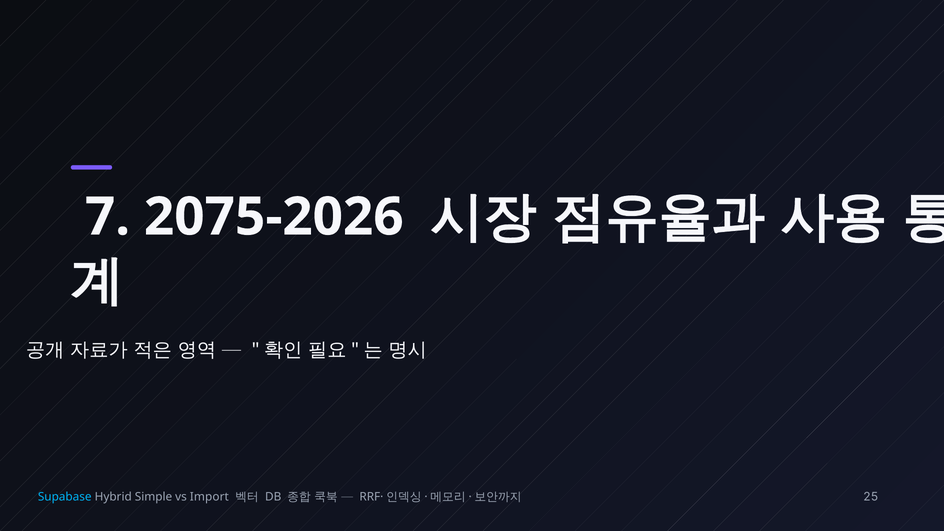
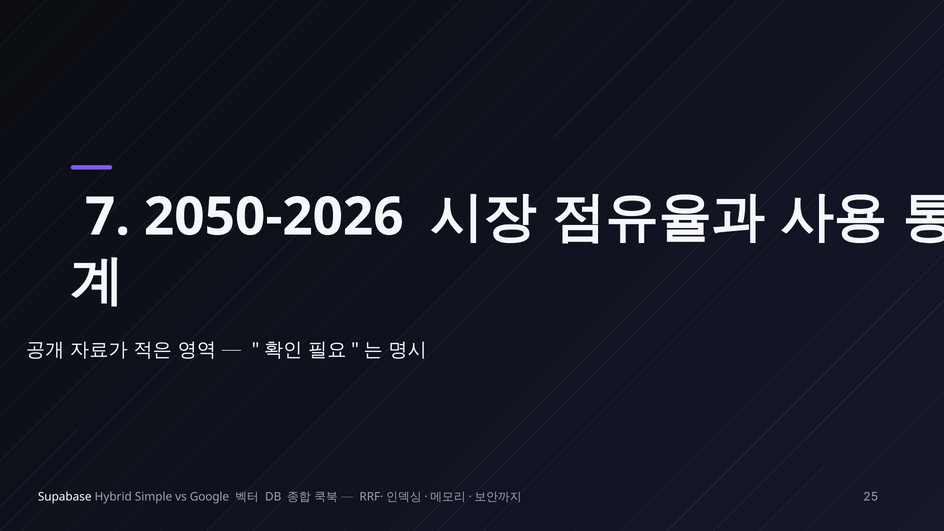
2075-2026: 2075-2026 -> 2050-2026
Supabase colour: light blue -> white
Import: Import -> Google
